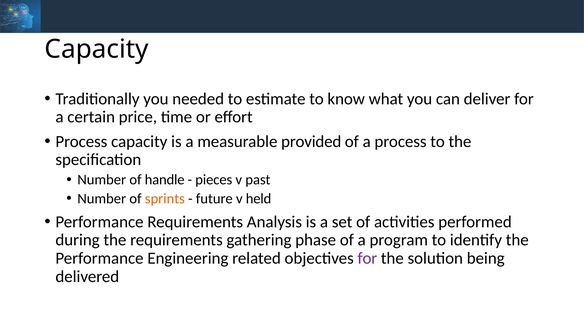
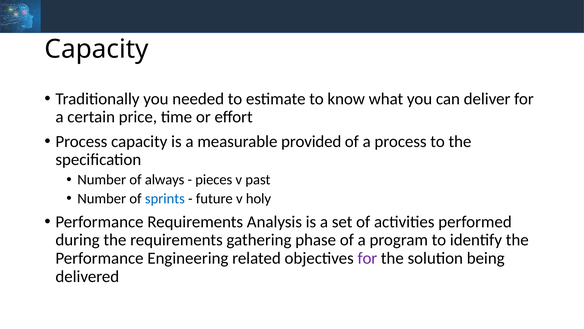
handle: handle -> always
sprints colour: orange -> blue
held: held -> holy
